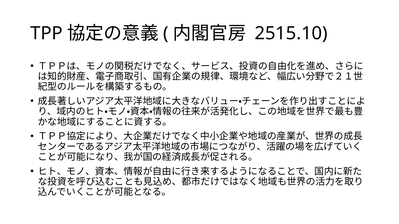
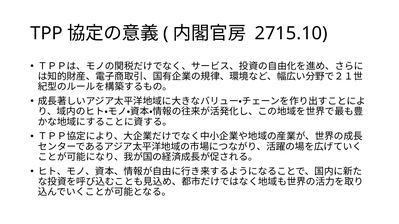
2515.10: 2515.10 -> 2715.10
